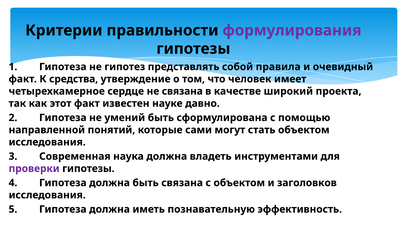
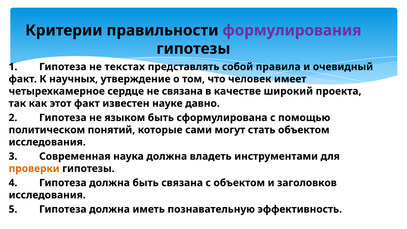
гипотез: гипотез -> текстах
средства: средства -> научных
умений: умений -> языком
направленной: направленной -> политическом
проверки colour: purple -> orange
